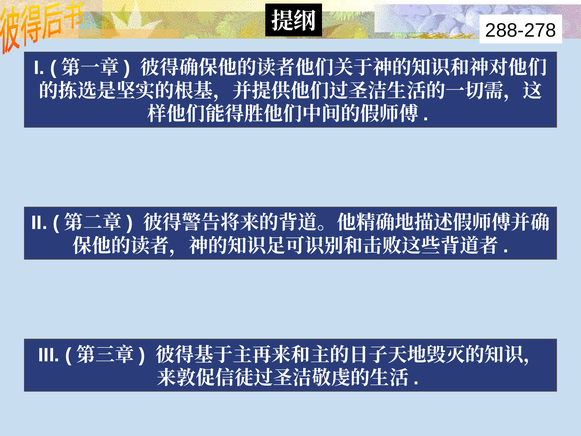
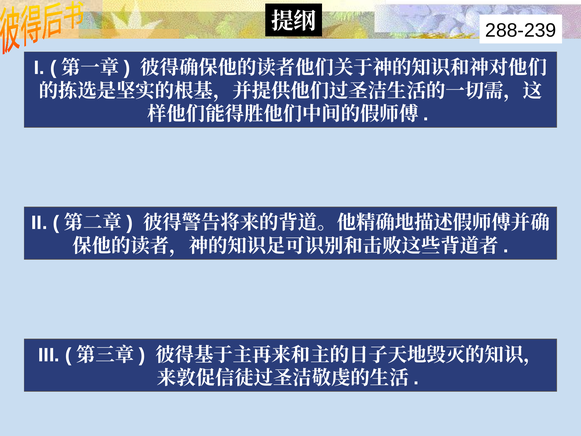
288-278: 288-278 -> 288-239
